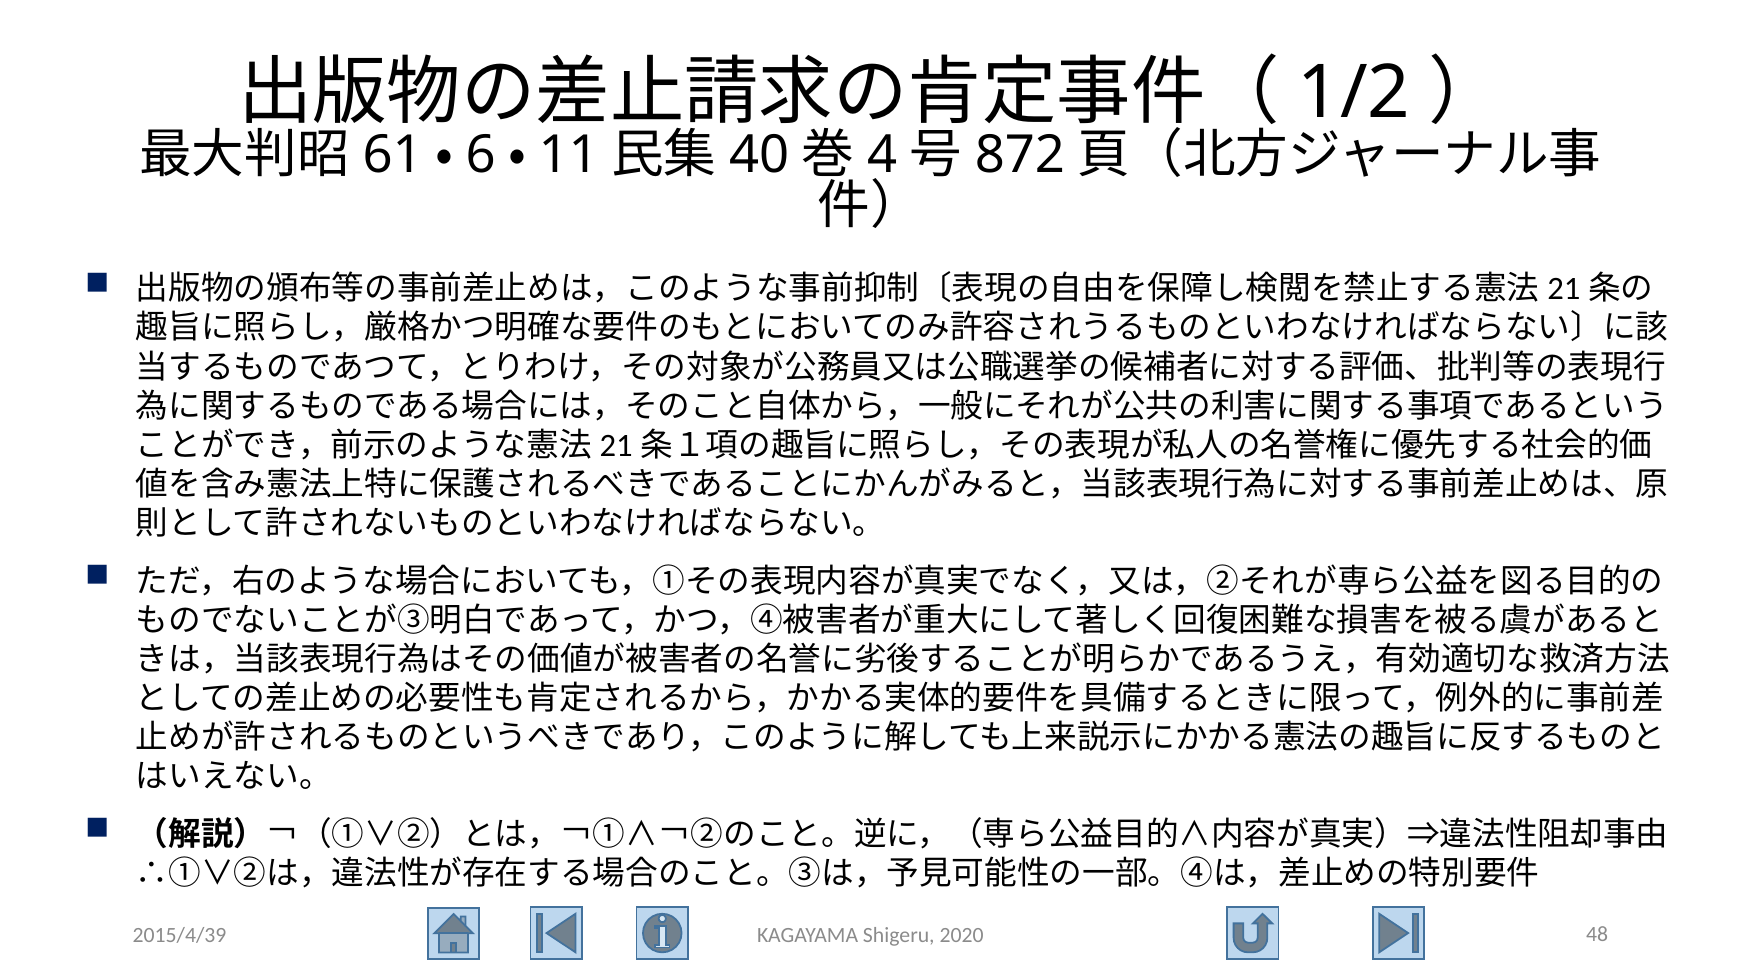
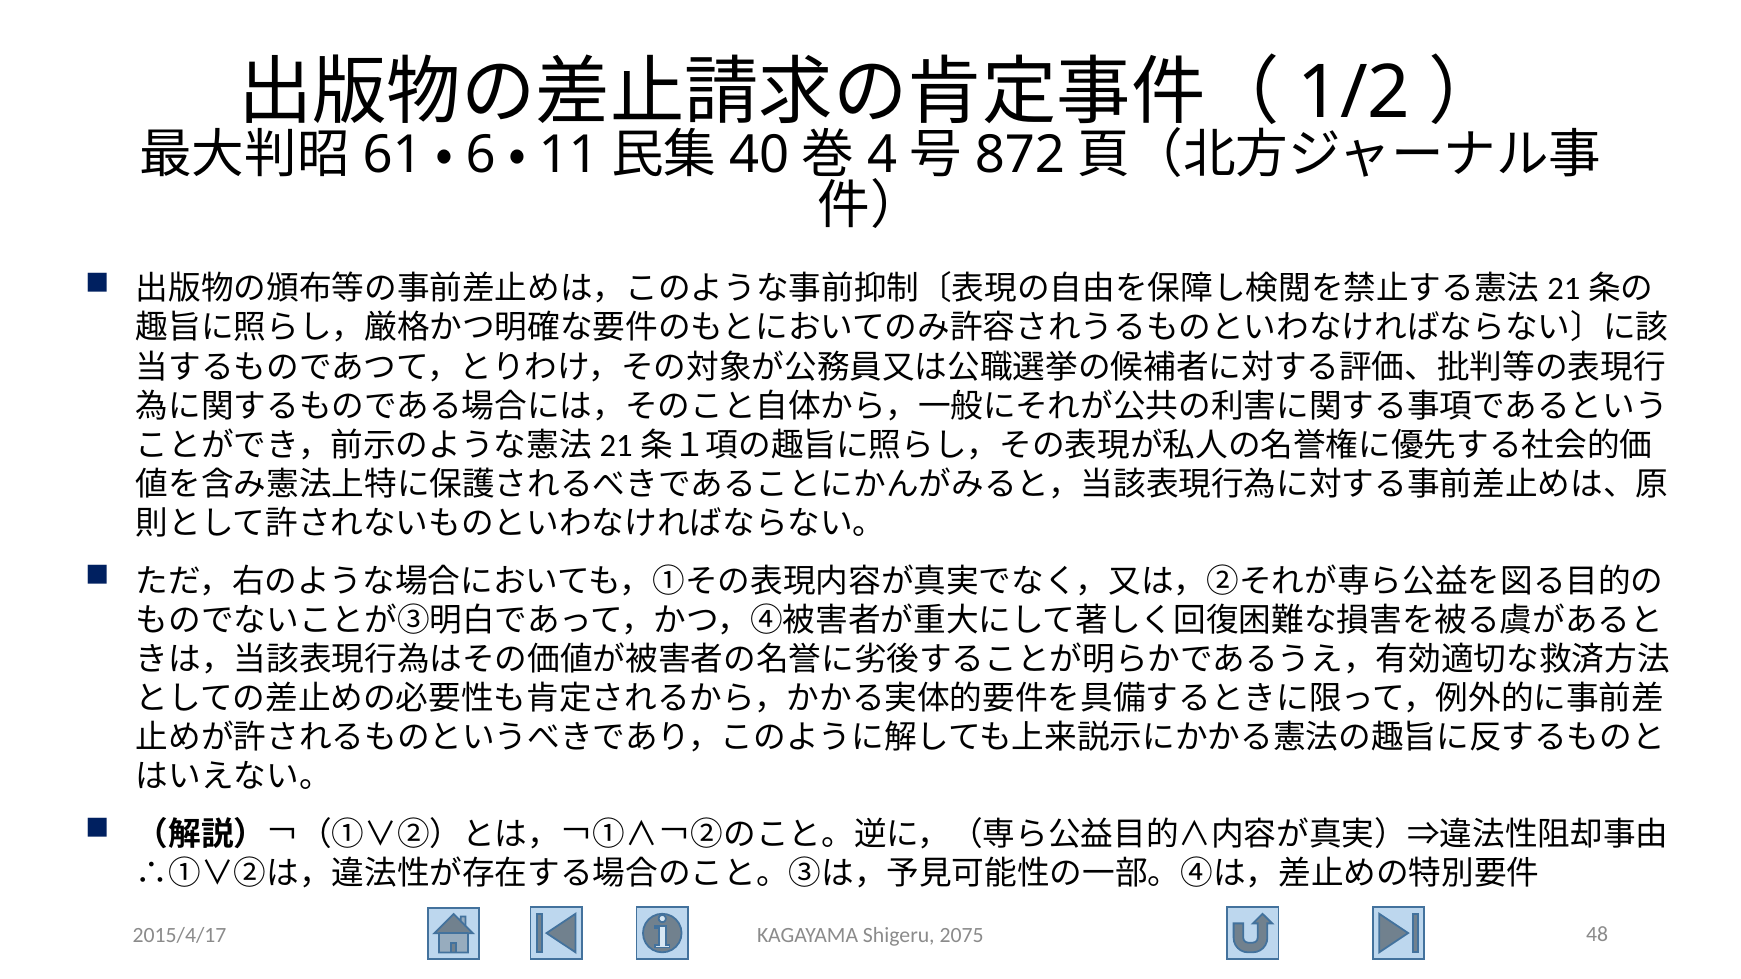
2015/4/39: 2015/4/39 -> 2015/4/17
2020: 2020 -> 2075
